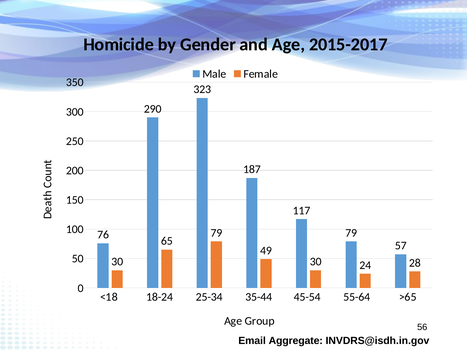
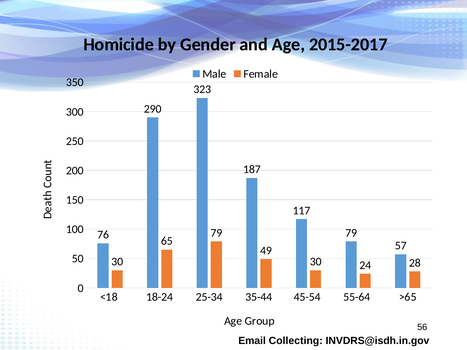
Aggregate: Aggregate -> Collecting
